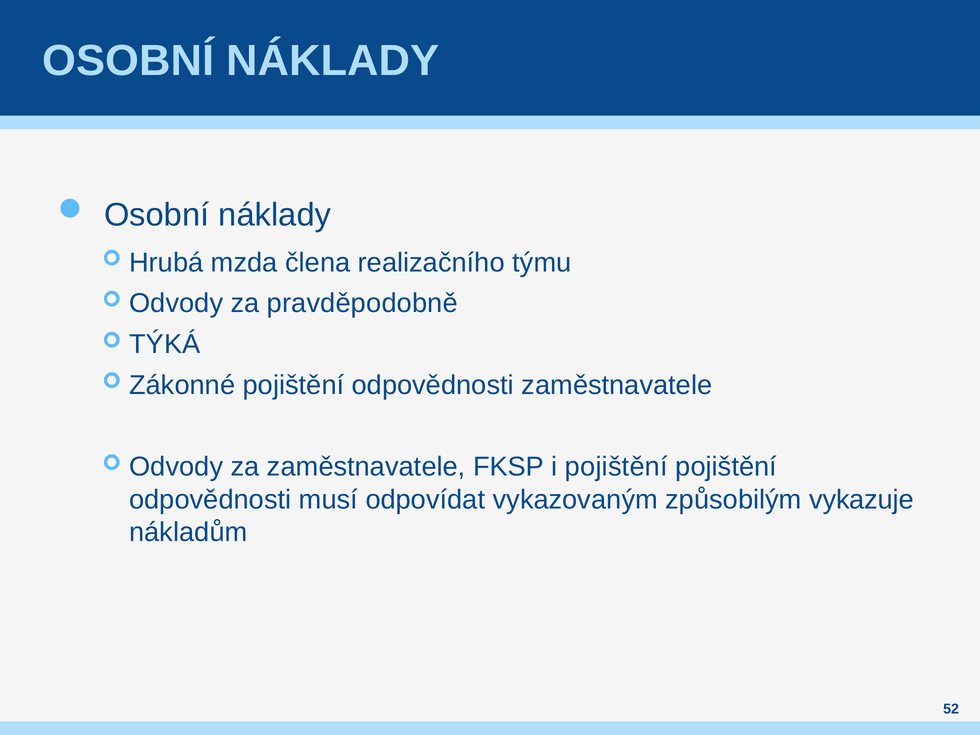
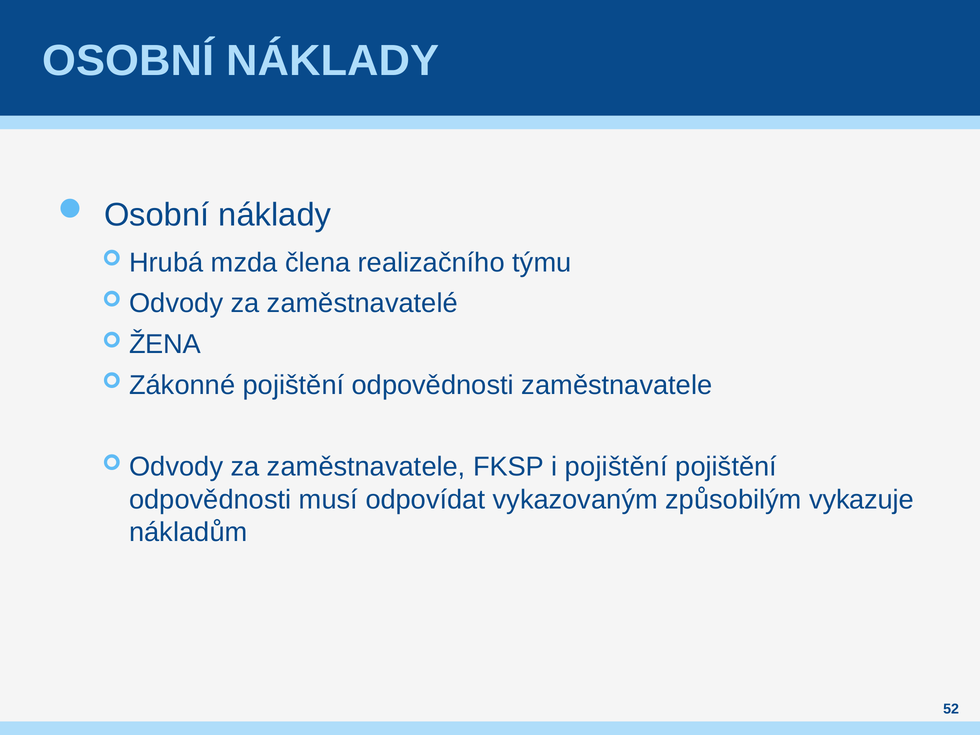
pravděpodobně: pravděpodobně -> zaměstnavatelé
TÝKÁ: TÝKÁ -> ŽENA
